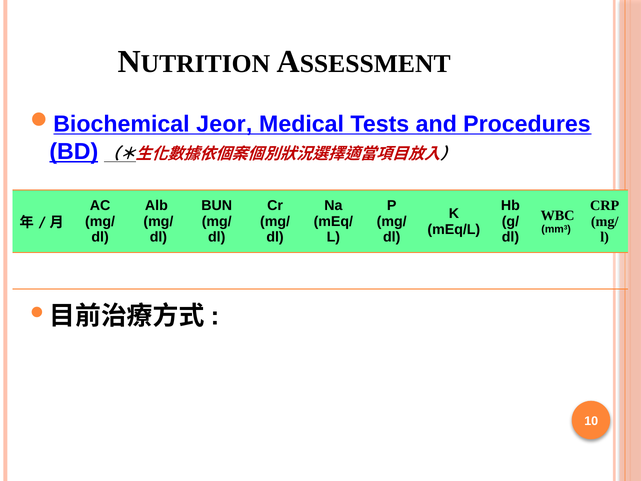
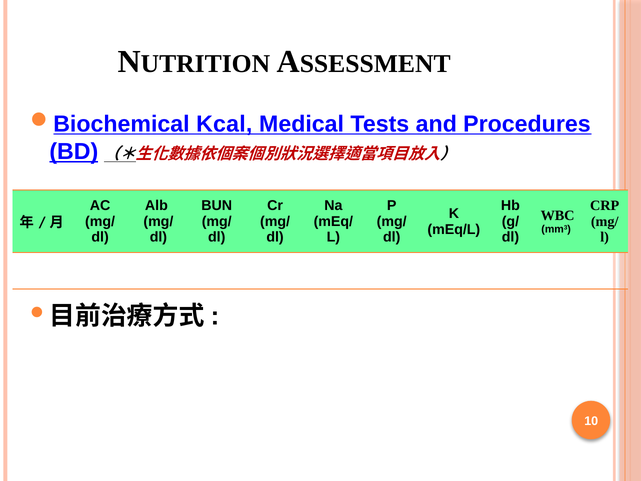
Jeor: Jeor -> Kcal
